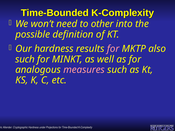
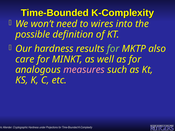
other: other -> wires
for at (113, 49) colour: pink -> light green
such at (25, 59): such -> care
